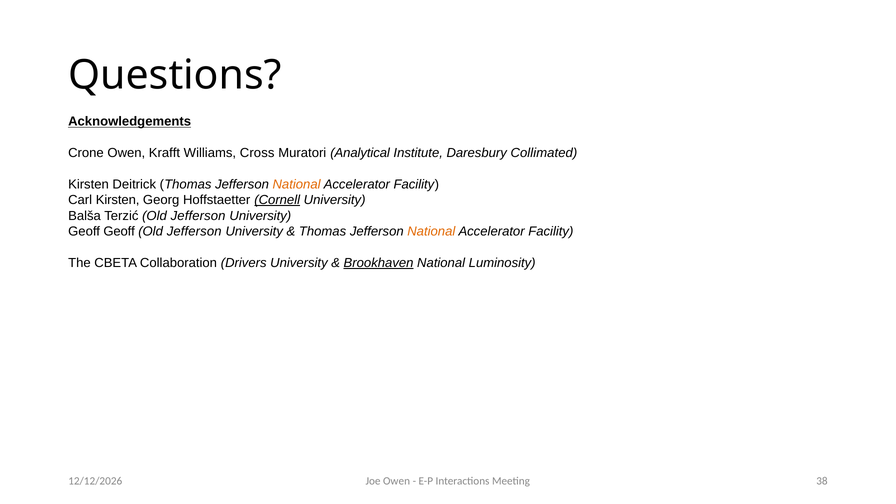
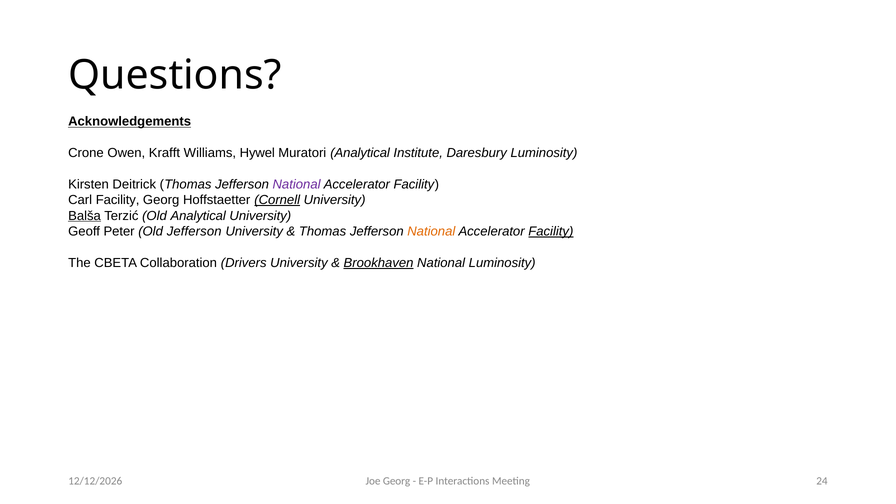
Cross: Cross -> Hywel
Daresbury Collimated: Collimated -> Luminosity
National at (297, 184) colour: orange -> purple
Carl Kirsten: Kirsten -> Facility
Balša underline: none -> present
Terzić Old Jefferson: Jefferson -> Analytical
Geoff Geoff: Geoff -> Peter
Facility at (551, 231) underline: none -> present
Joe Owen: Owen -> Georg
38: 38 -> 24
